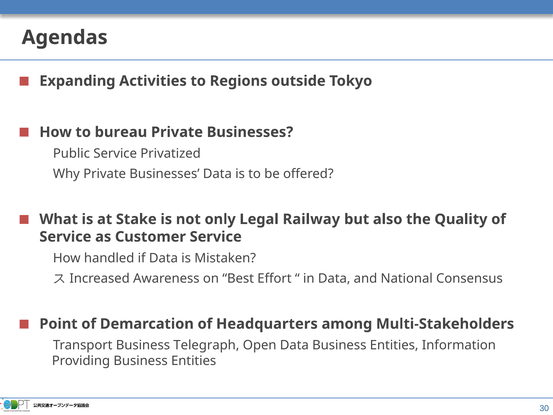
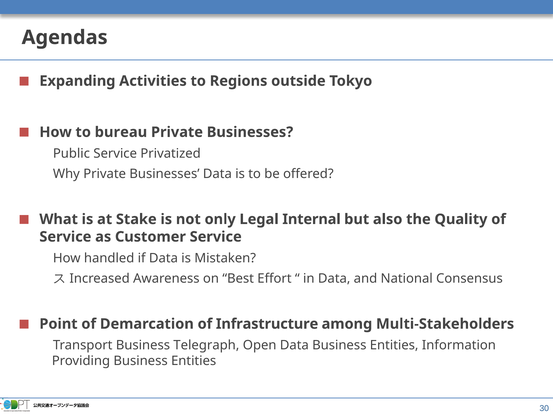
Railway: Railway -> Internal
Headquarters: Headquarters -> Infrastructure
